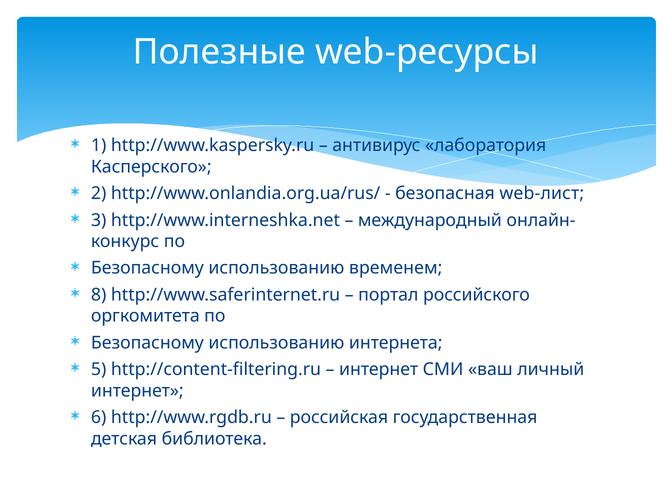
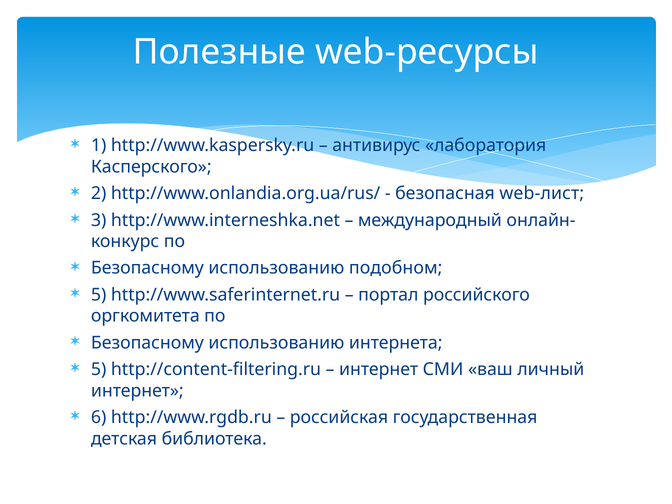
временем: временем -> подобном
8 at (99, 295): 8 -> 5
